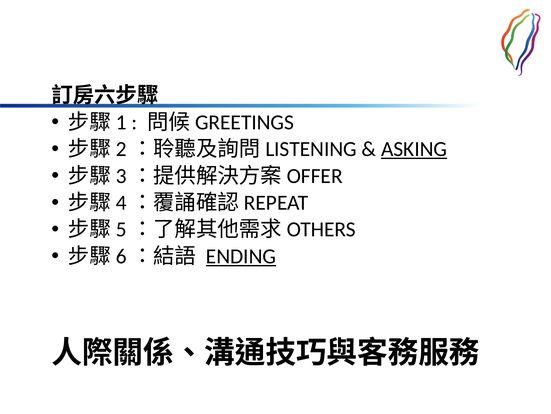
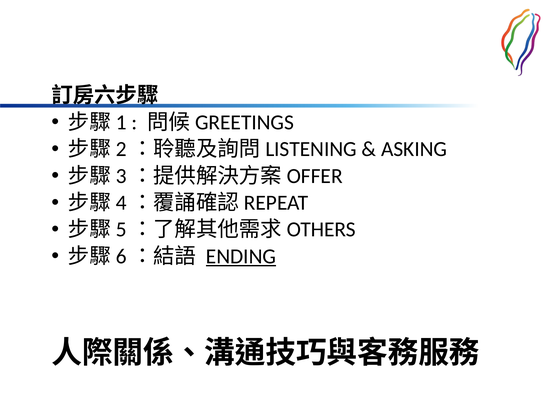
ASKING underline: present -> none
